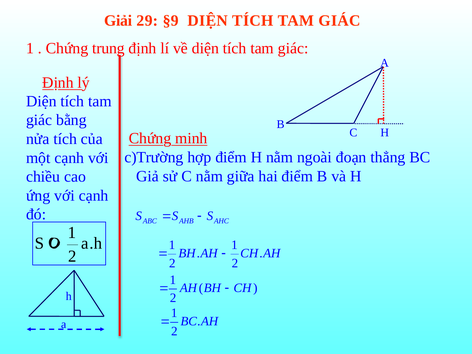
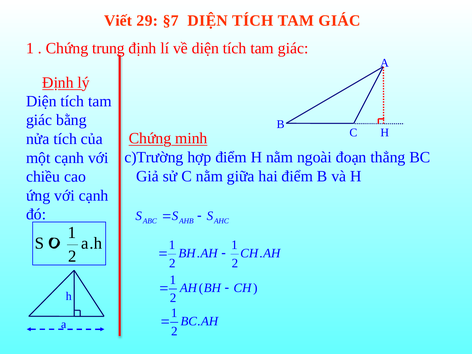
Giải: Giải -> Viết
§9: §9 -> §7
